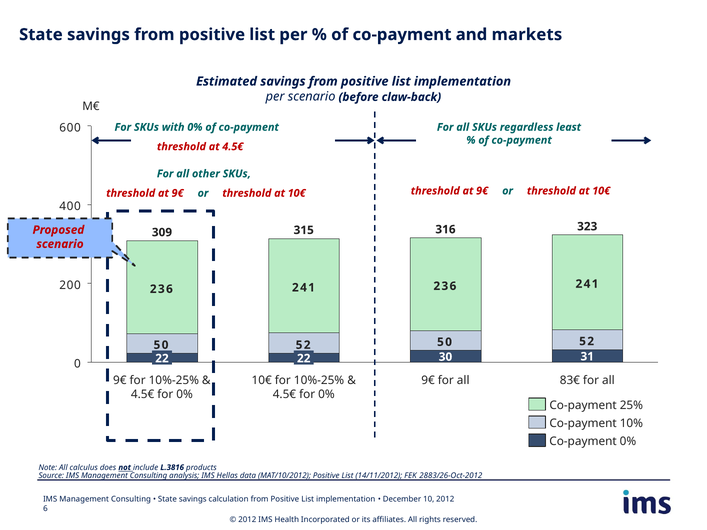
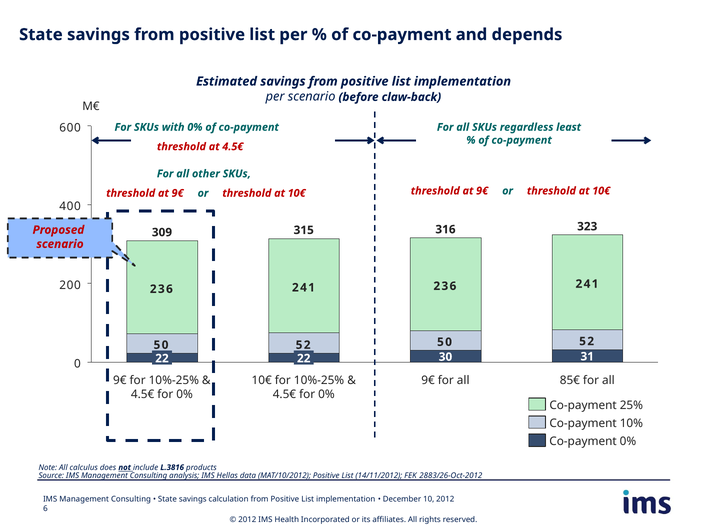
markets: markets -> depends
83€: 83€ -> 85€
